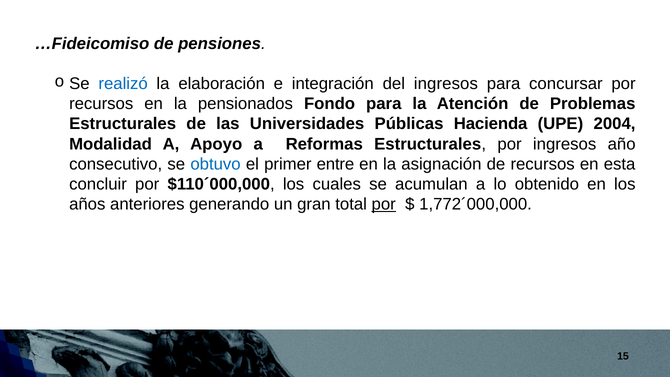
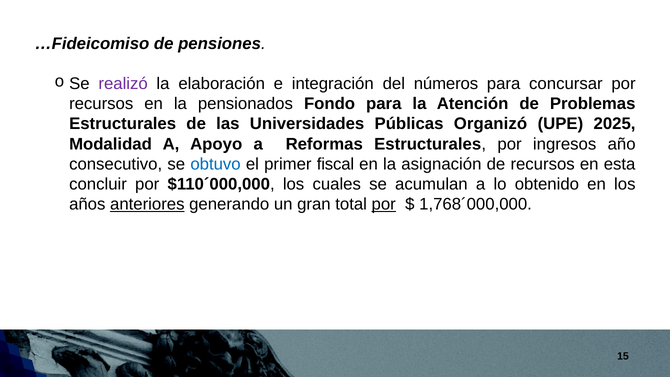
realizó colour: blue -> purple
del ingresos: ingresos -> números
Hacienda: Hacienda -> Organizó
2004: 2004 -> 2025
entre: entre -> fiscal
anteriores underline: none -> present
1,772´000,000: 1,772´000,000 -> 1,768´000,000
